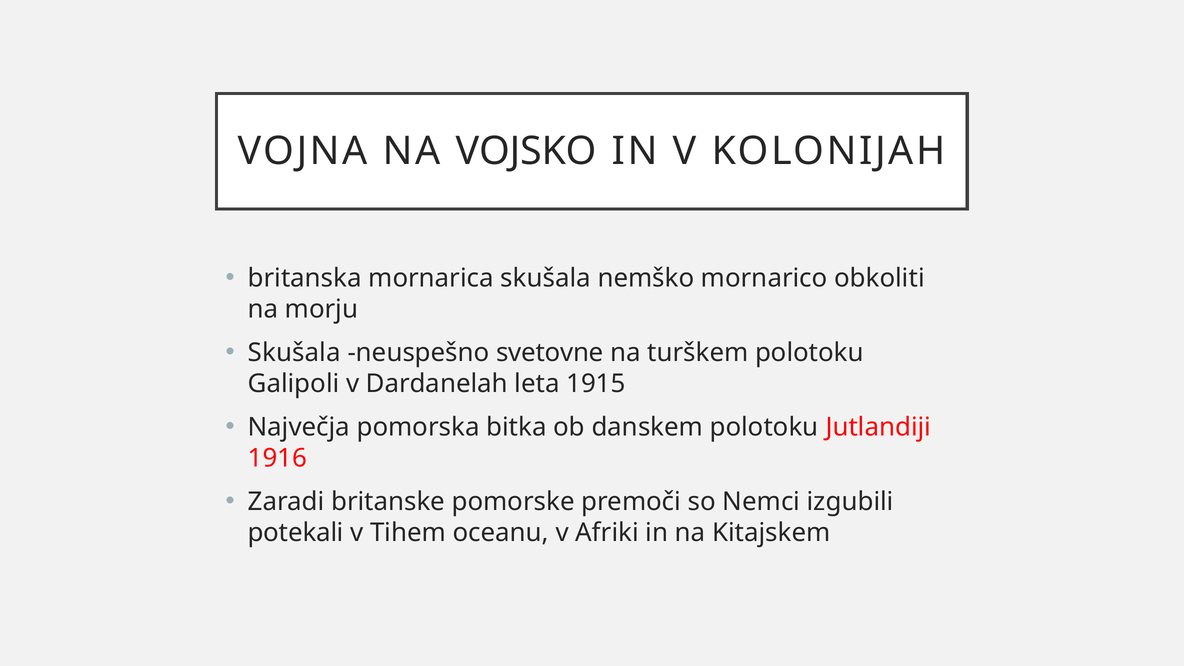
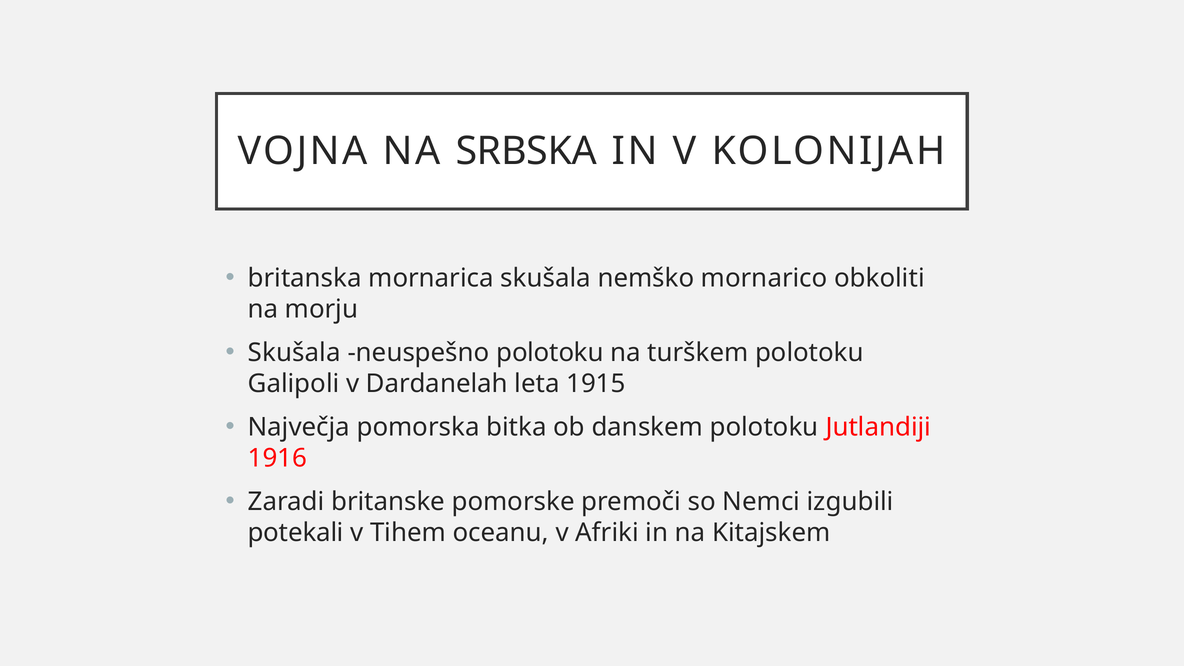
VOJSKO: VOJSKO -> SRBSKA
neuspešno svetovne: svetovne -> polotoku
